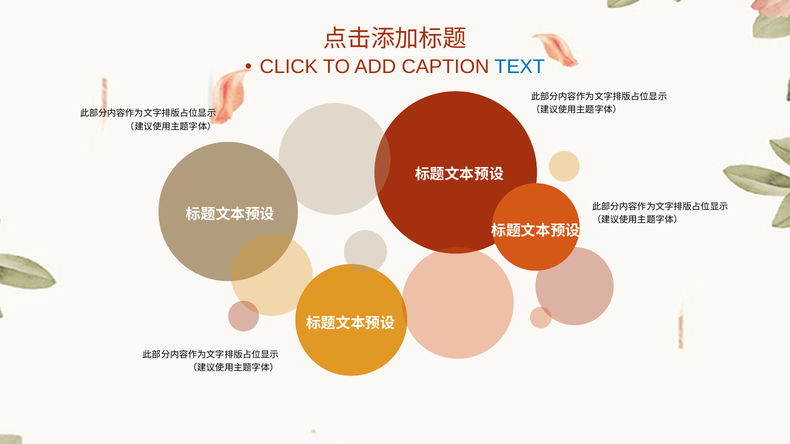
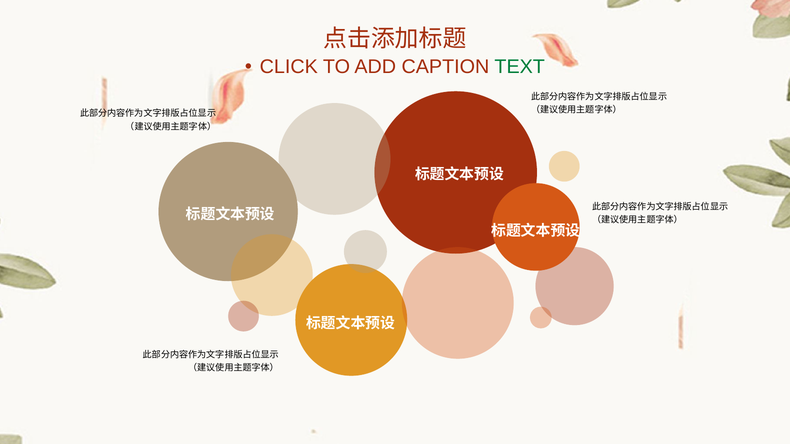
TEXT colour: blue -> green
